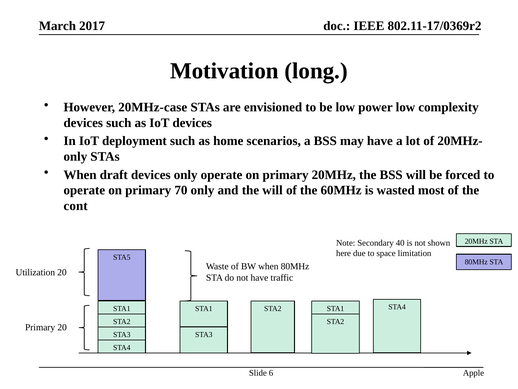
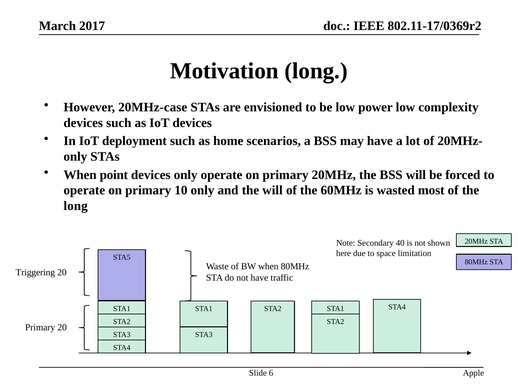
draft: draft -> point
70: 70 -> 10
cont at (76, 206): cont -> long
Utilization: Utilization -> Triggering
